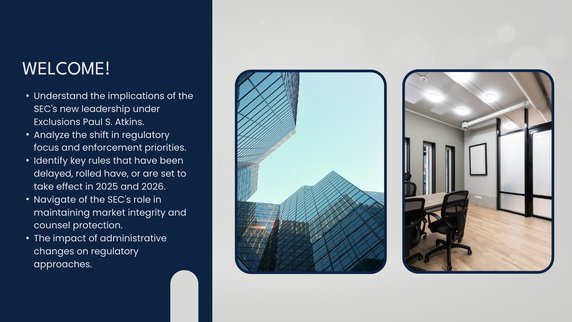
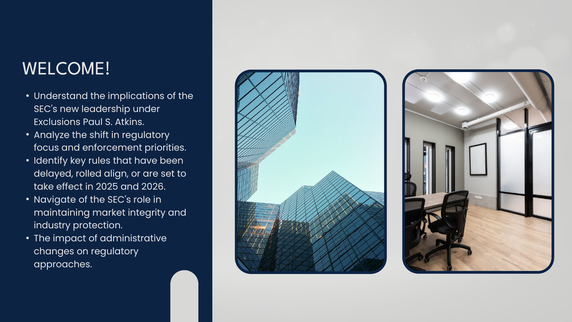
rolled have: have -> align
counsel: counsel -> industry
